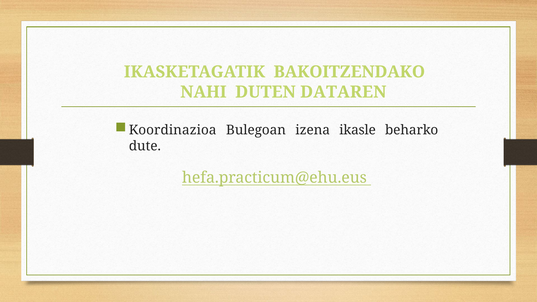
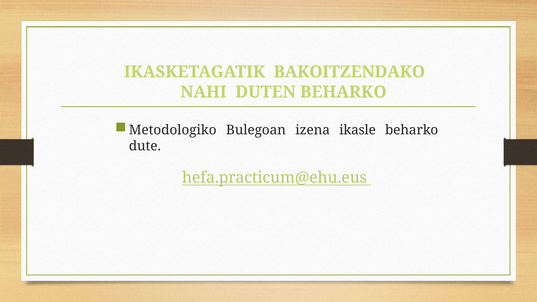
DUTEN DATAREN: DATAREN -> BEHARKO
Koordinazioa: Koordinazioa -> Metodologiko
